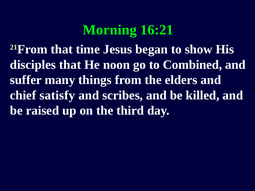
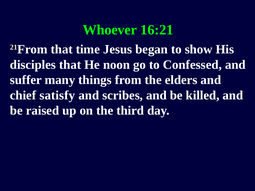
Morning: Morning -> Whoever
Combined: Combined -> Confessed
